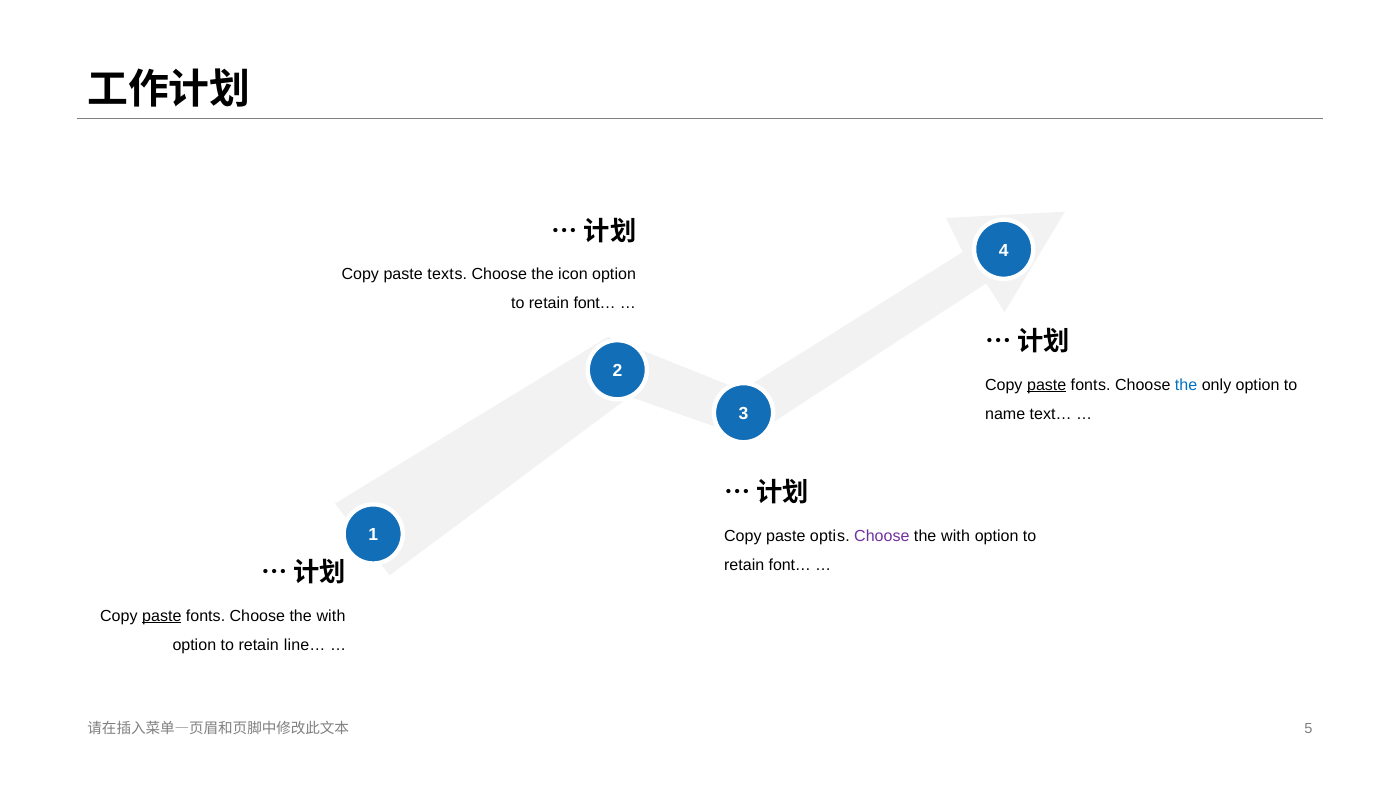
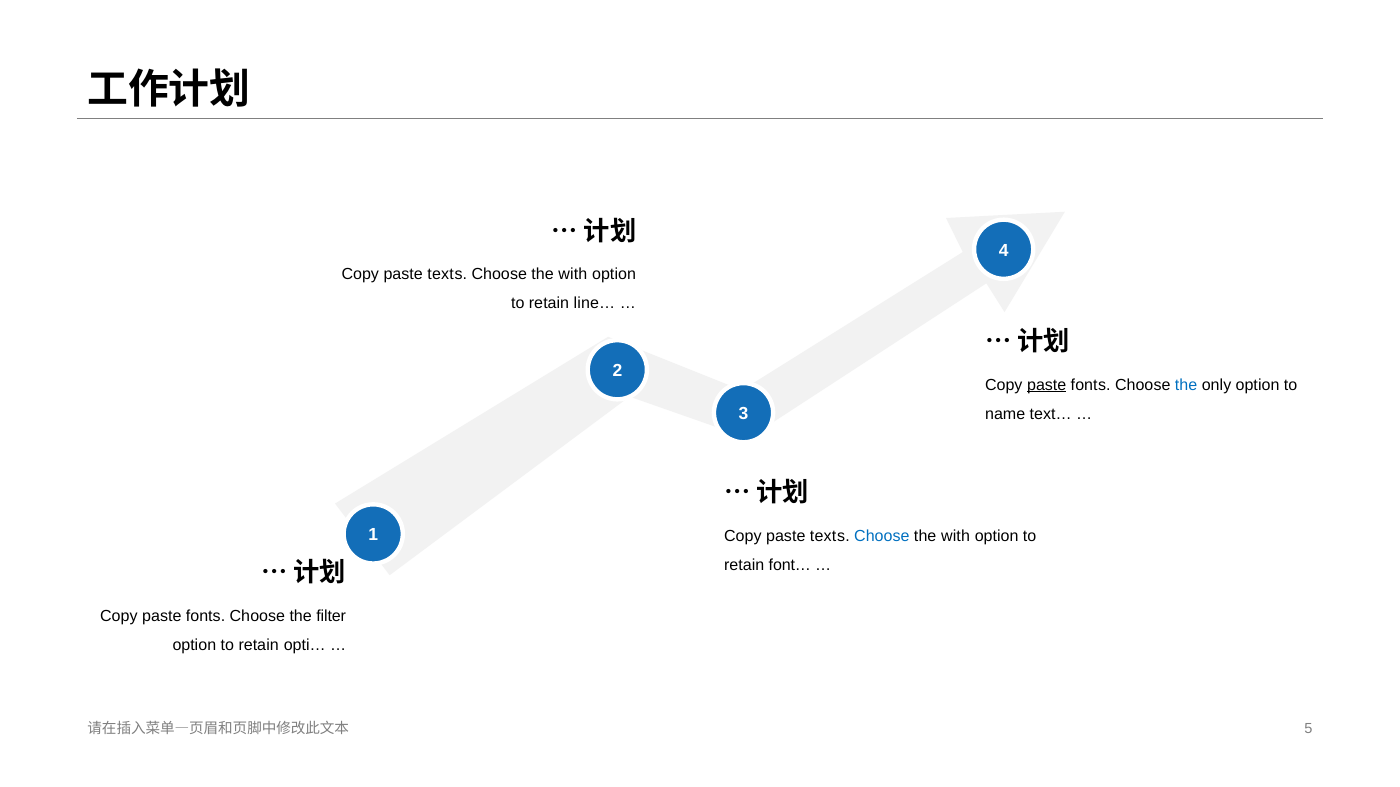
icon at (573, 275): icon -> with
font… at (595, 304): font… -> line…
opti at (823, 536): opti -> text
Choose at (882, 536) colour: purple -> blue
paste at (162, 616) underline: present -> none
fonts Choose the with: with -> filter
line…: line… -> opti…
